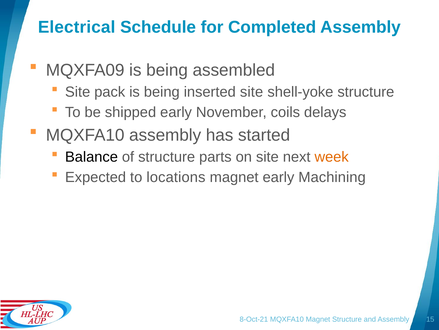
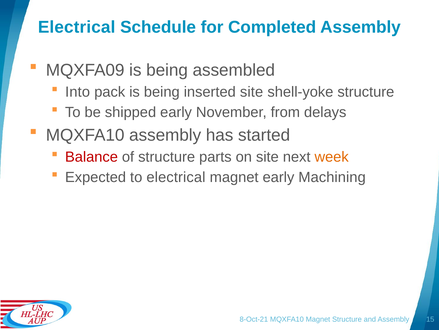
Site at (78, 92): Site -> Into
coils: coils -> from
Balance colour: black -> red
to locations: locations -> electrical
